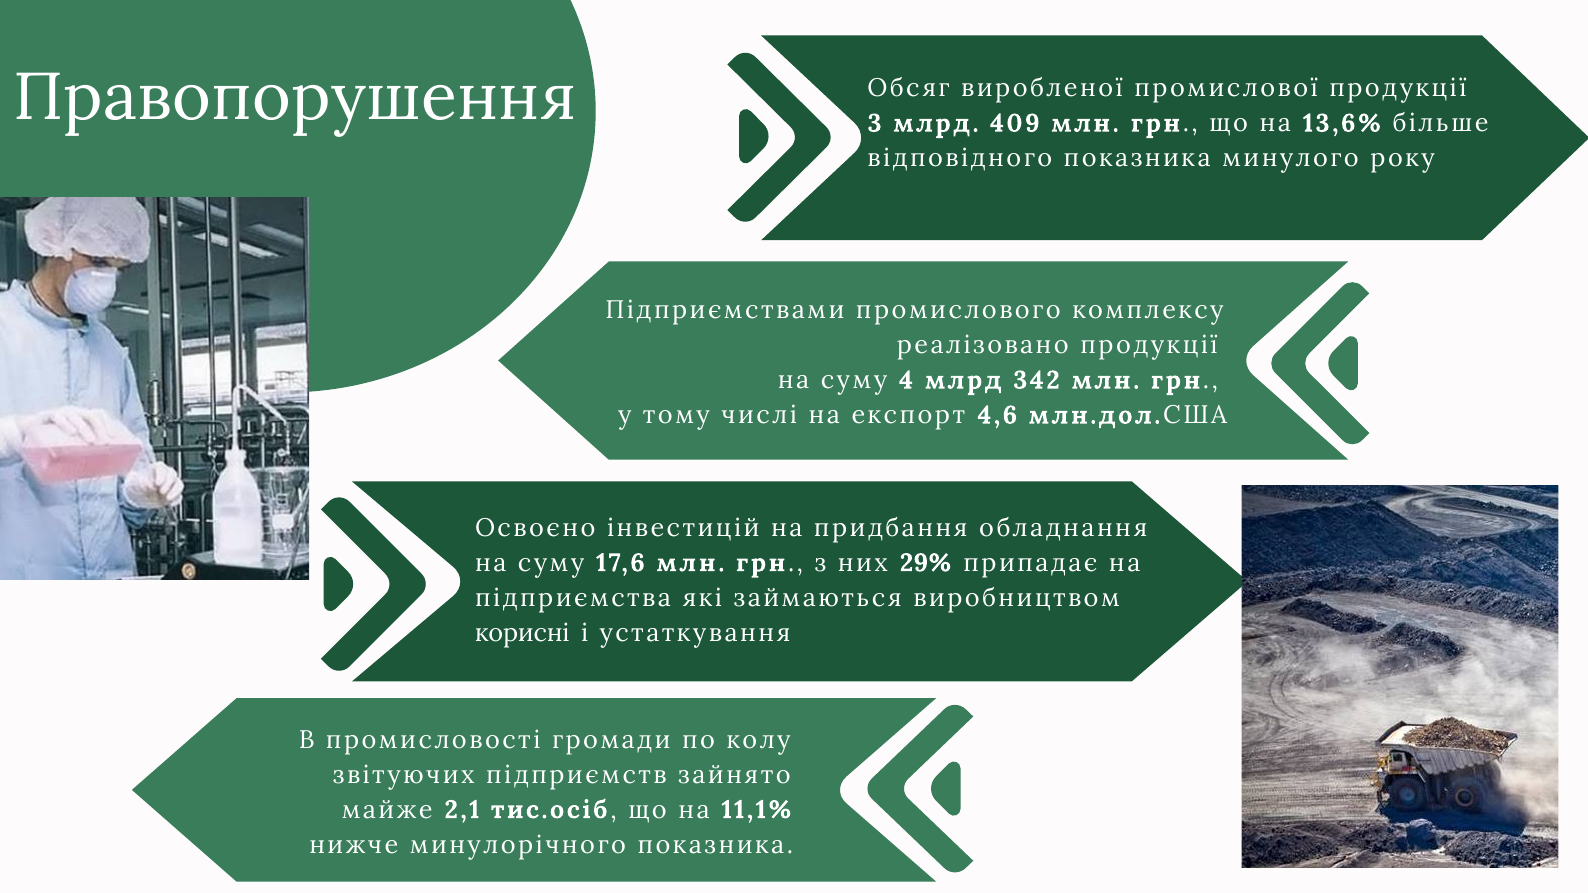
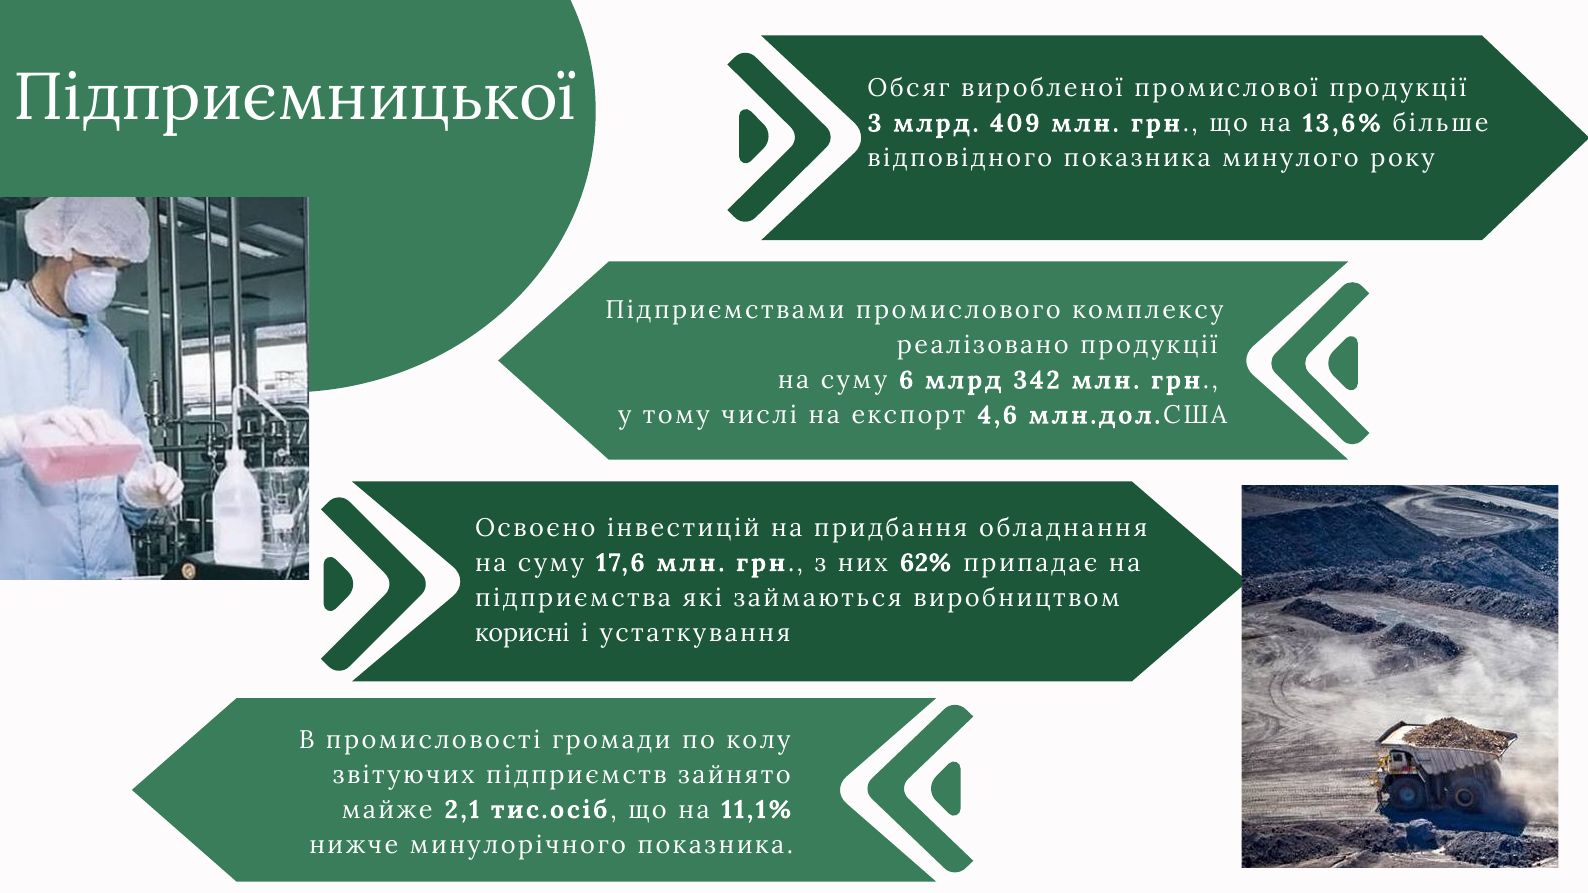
Правопорушення: Правопорушення -> Підприємницької
4: 4 -> 6
29%: 29% -> 62%
